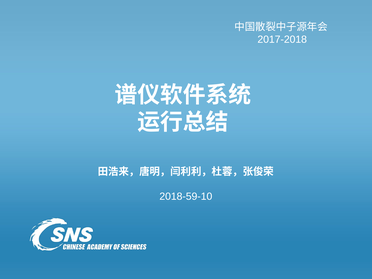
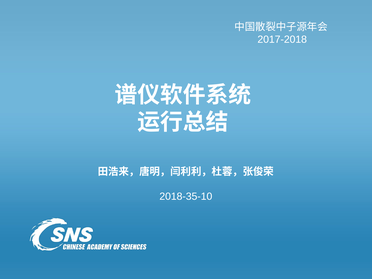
2018-59-10: 2018-59-10 -> 2018-35-10
